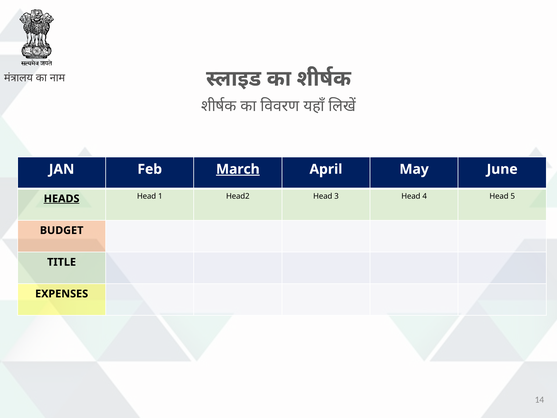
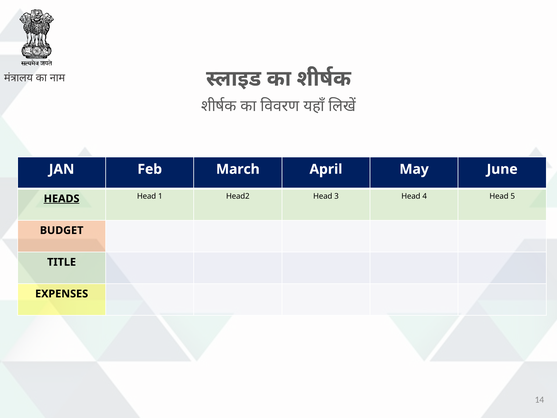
March underline: present -> none
